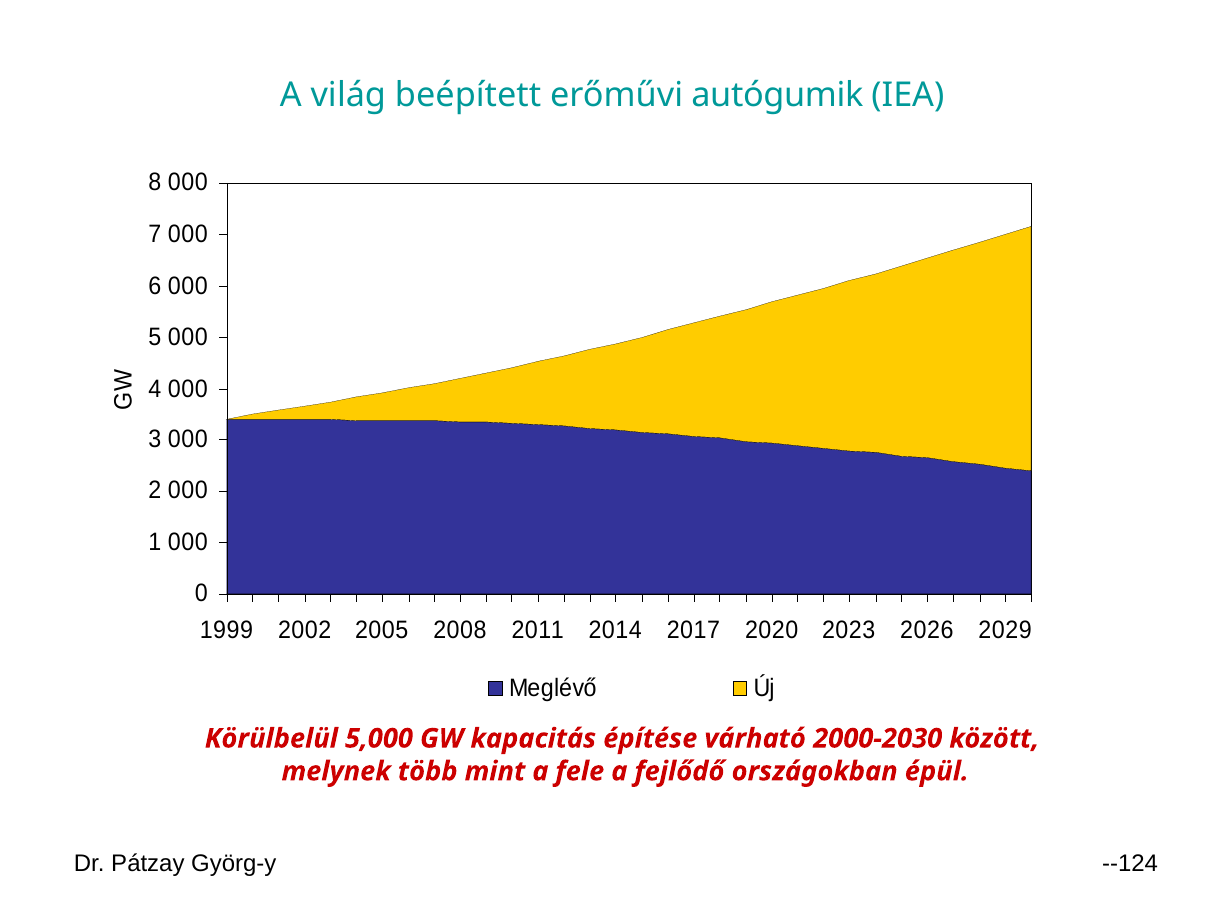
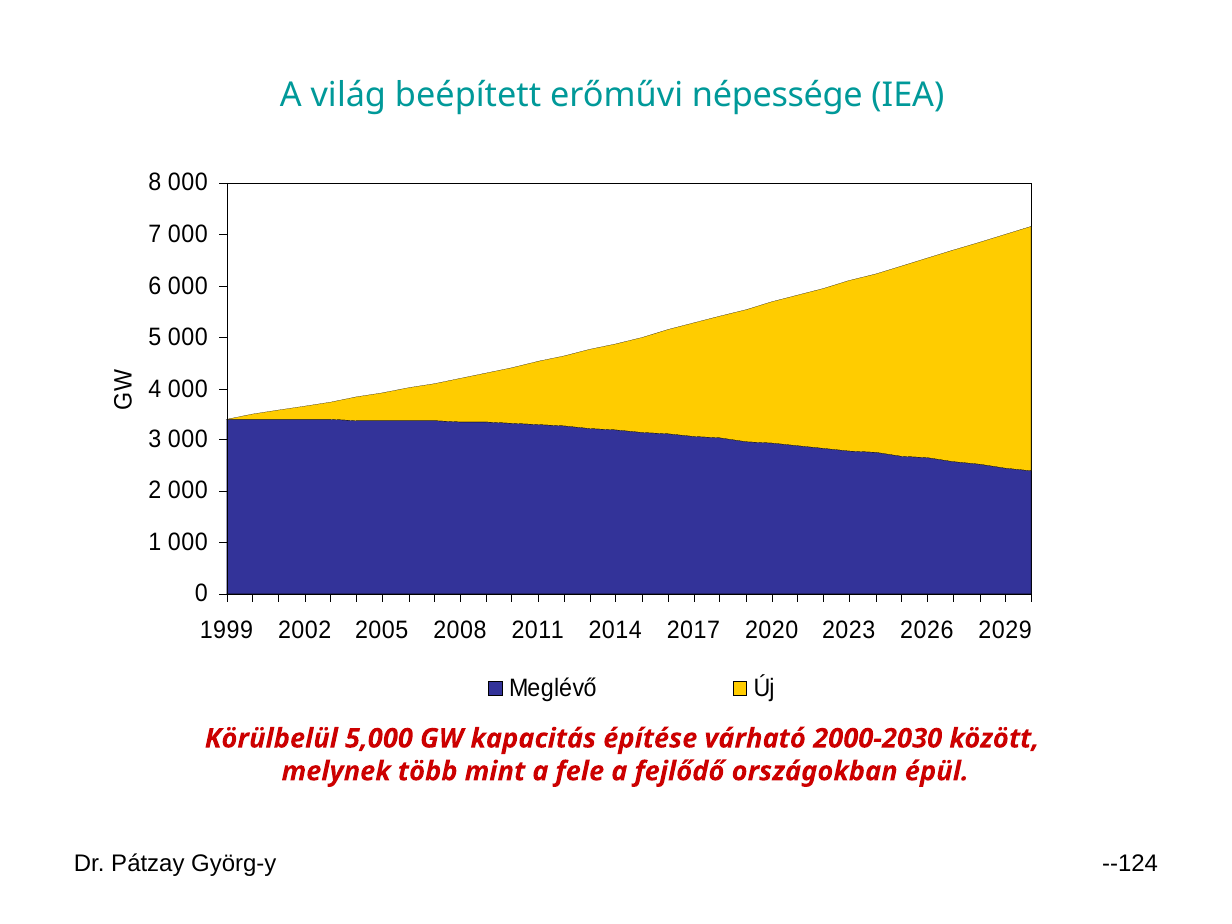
autógumik: autógumik -> népessége
